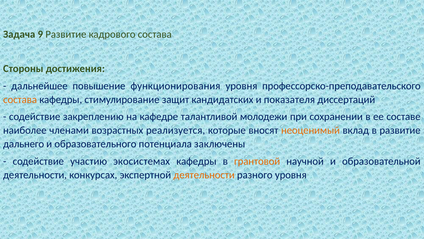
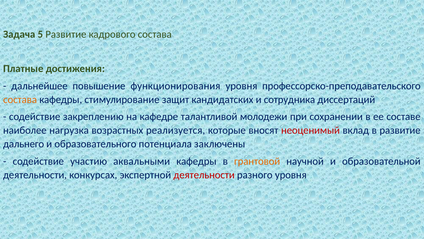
9: 9 -> 5
Стороны: Стороны -> Платные
показателя: показателя -> сотрудника
членами: членами -> нагрузка
неоценимый colour: orange -> red
экосистемах: экосистемах -> аквальными
деятельности at (204, 175) colour: orange -> red
